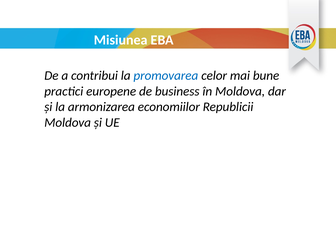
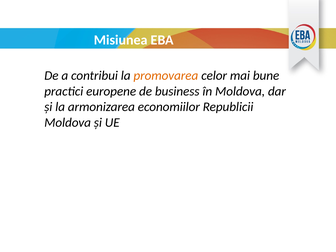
promovarea colour: blue -> orange
